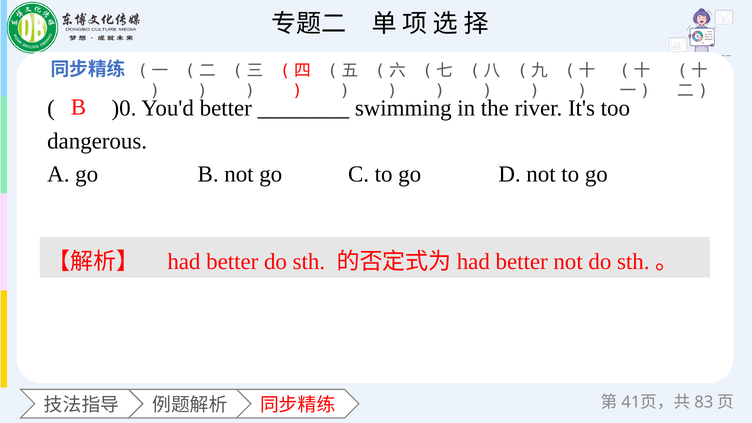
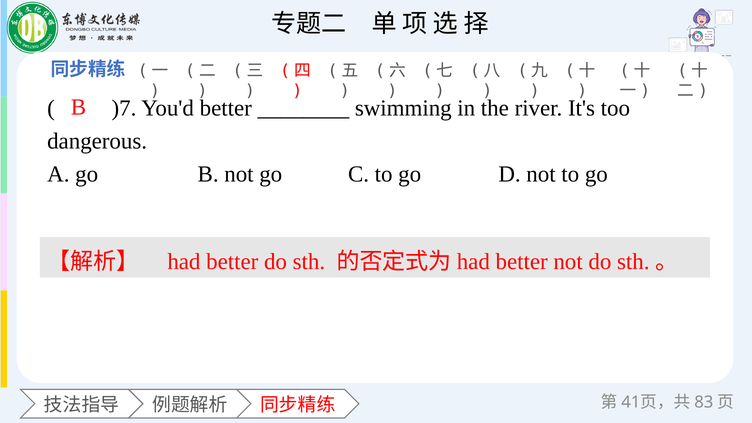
)0: )0 -> )7
